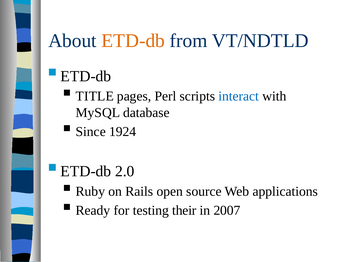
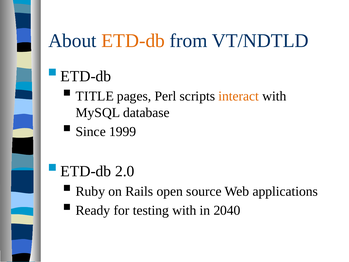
interact colour: blue -> orange
1924: 1924 -> 1999
testing their: their -> with
2007: 2007 -> 2040
